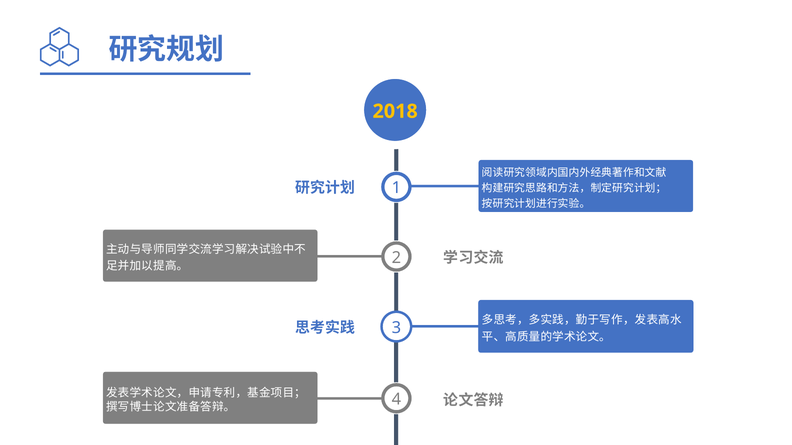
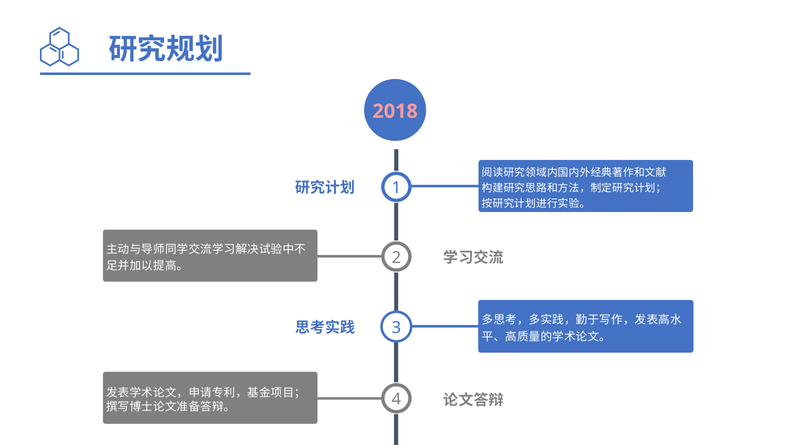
2018 colour: yellow -> pink
